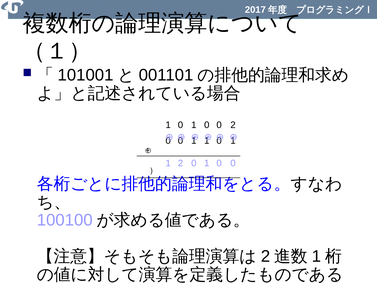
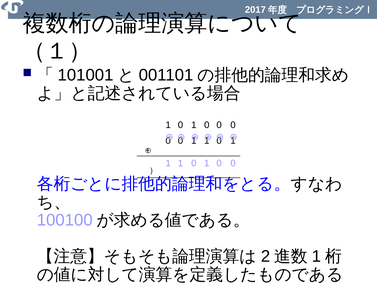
0 0 2: 2 -> 0
2 at (180, 163): 2 -> 1
